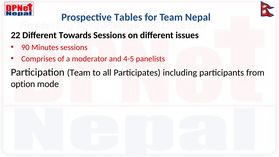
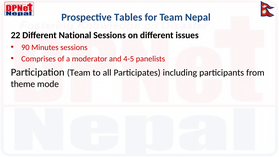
Towards: Towards -> National
option: option -> theme
